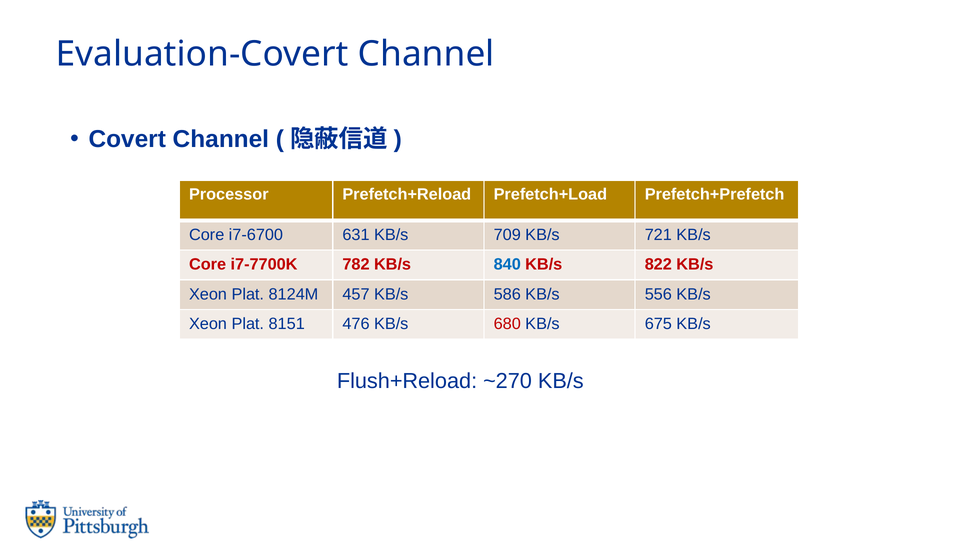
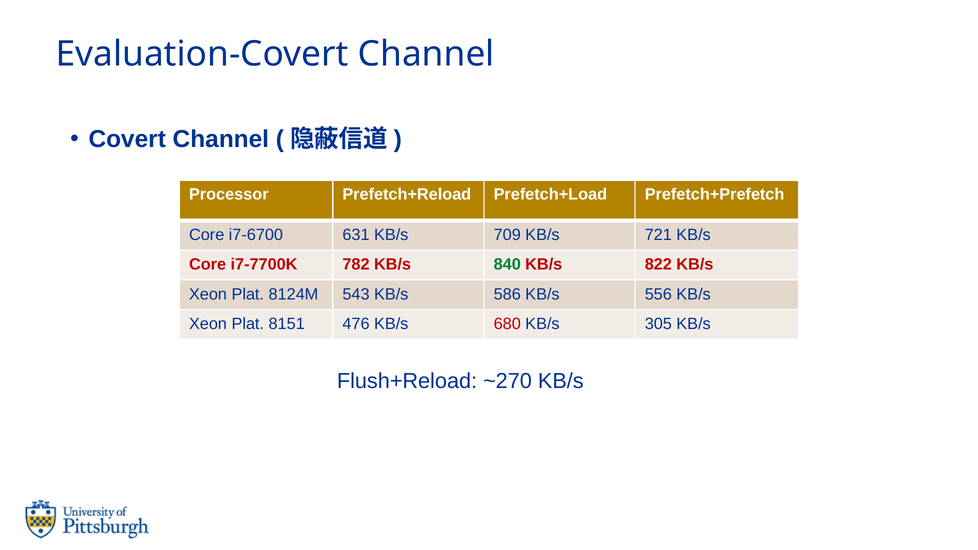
840 colour: blue -> green
457: 457 -> 543
675: 675 -> 305
